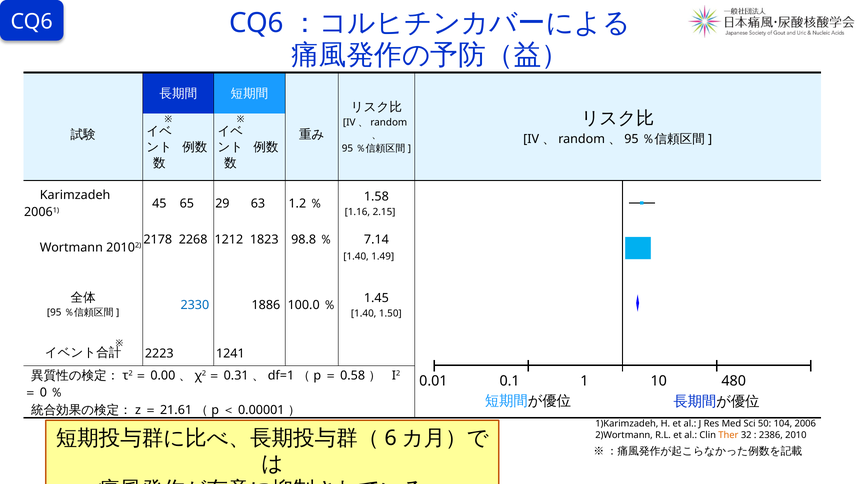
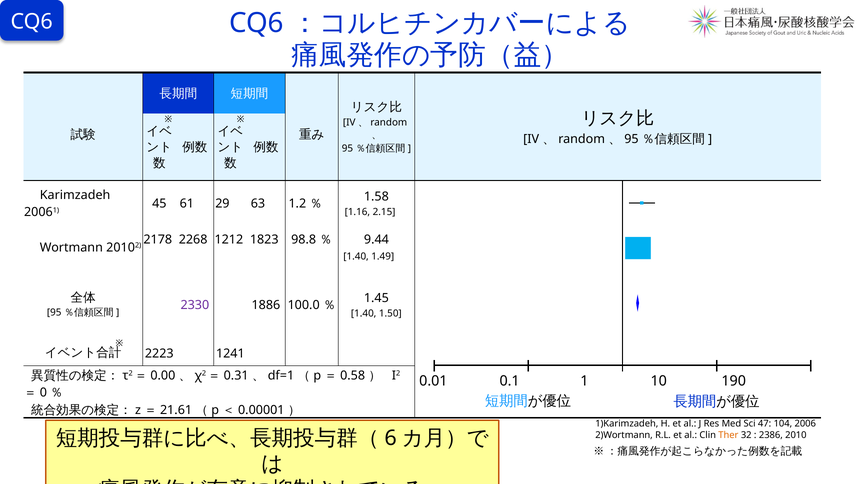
65: 65 -> 61
7.14: 7.14 -> 9.44
2330 colour: blue -> purple
480: 480 -> 190
50: 50 -> 47
